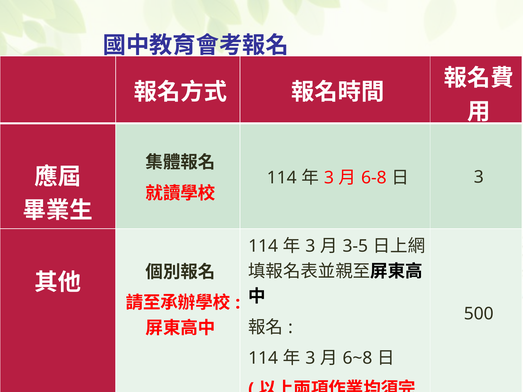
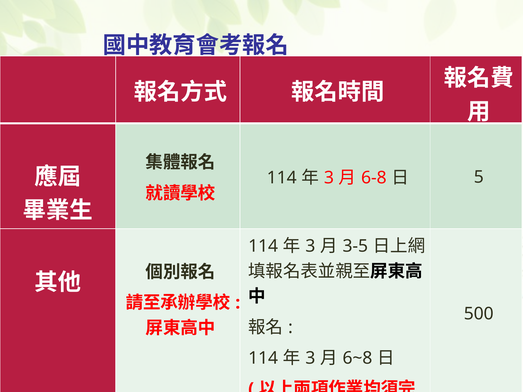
3 at (479, 177): 3 -> 5
